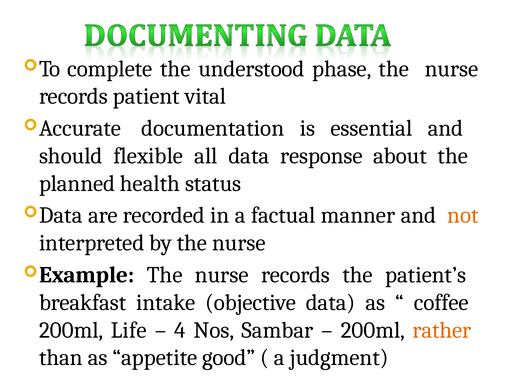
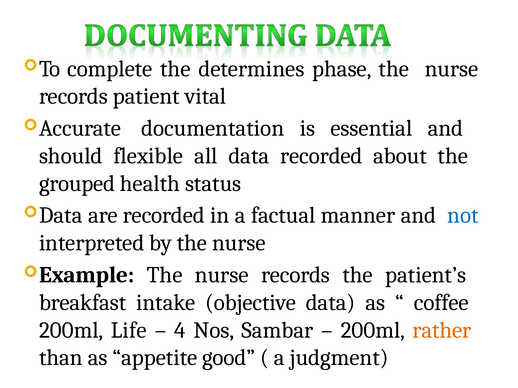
understood: understood -> determines
data response: response -> recorded
planned: planned -> grouped
not colour: orange -> blue
